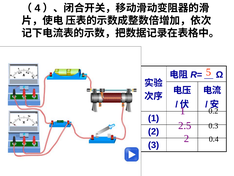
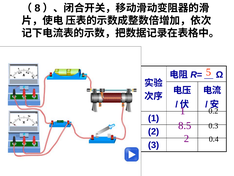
4: 4 -> 8
2.5: 2.5 -> 8.5
